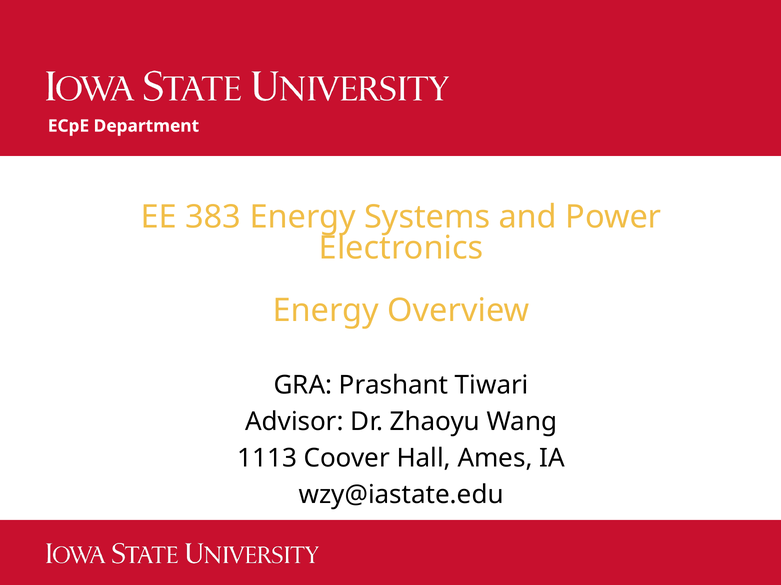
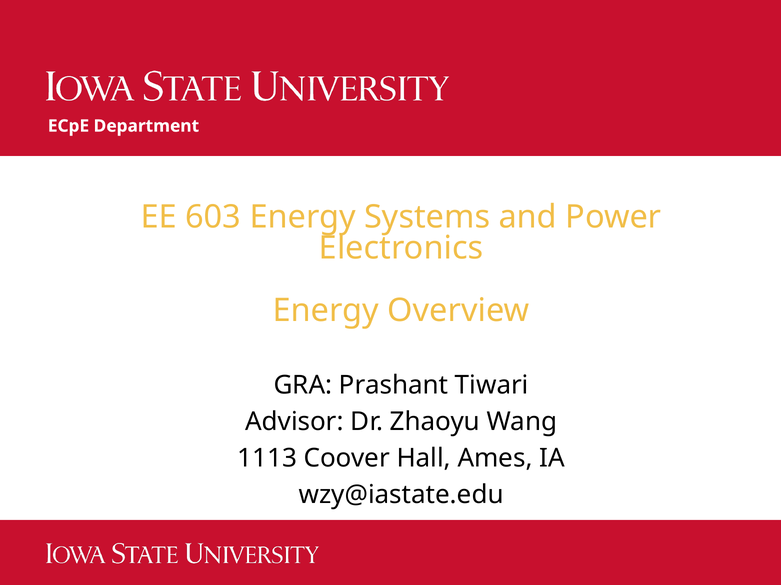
383: 383 -> 603
